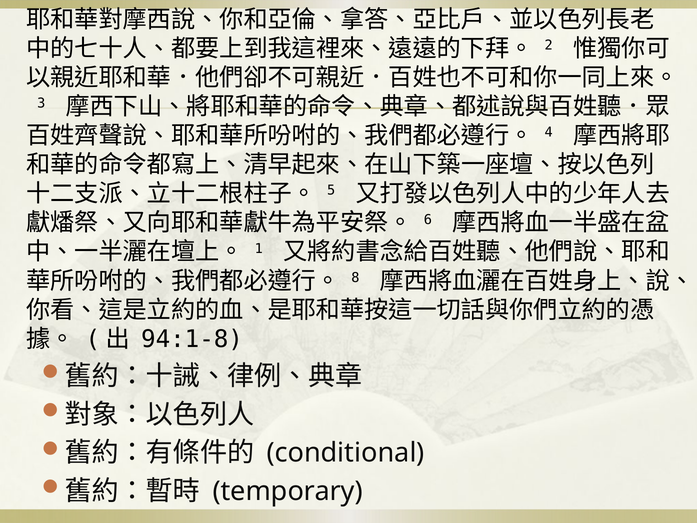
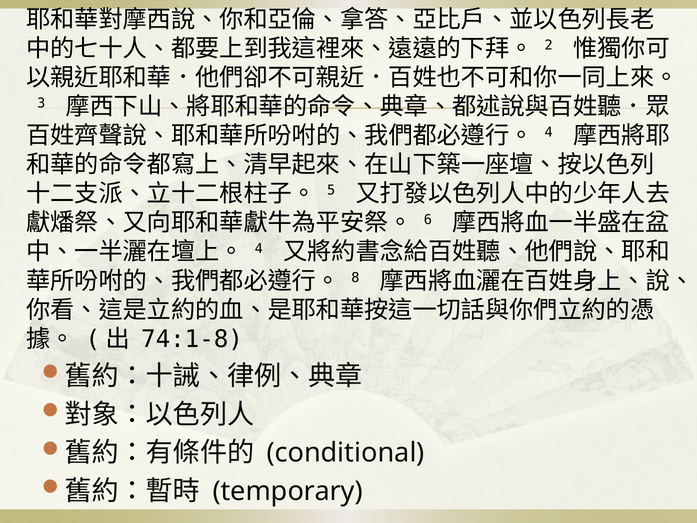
1 at (259, 248): 1 -> 4
94:1-8: 94:1-8 -> 74:1-8
